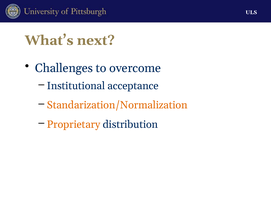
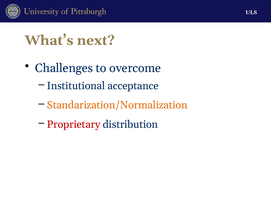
Proprietary colour: orange -> red
